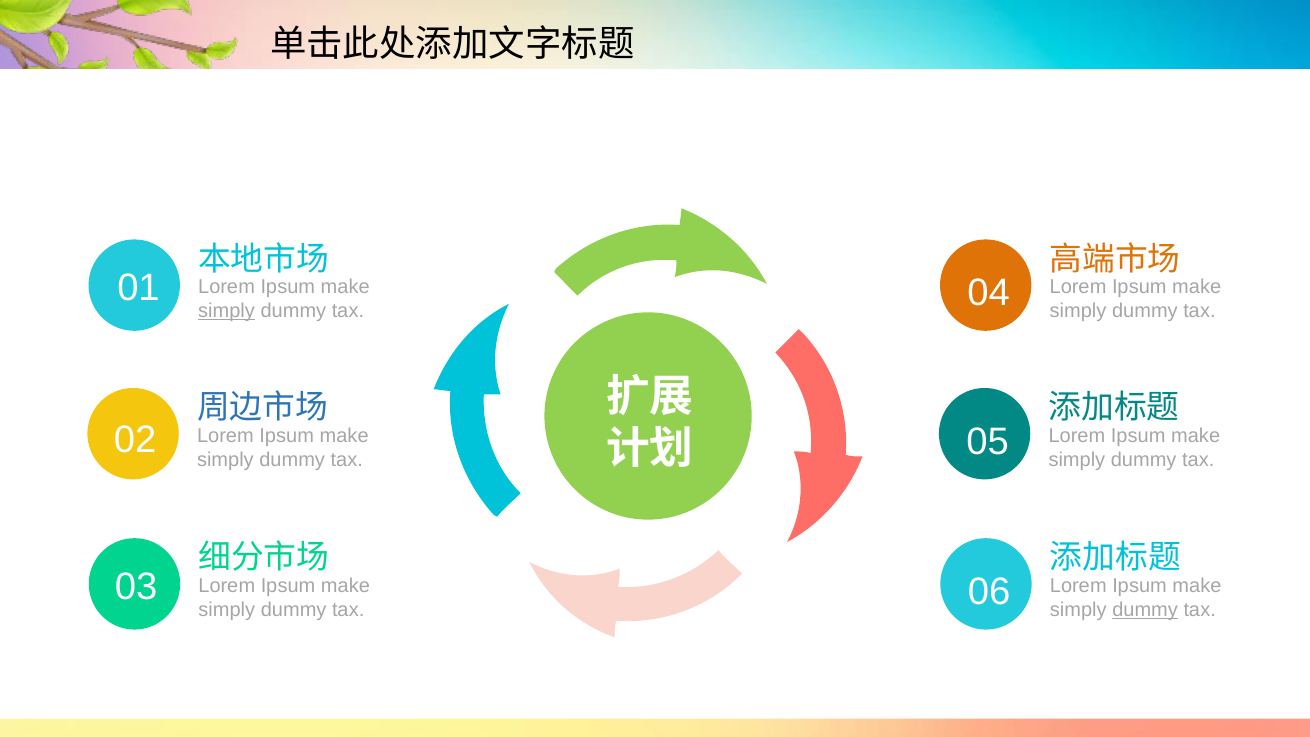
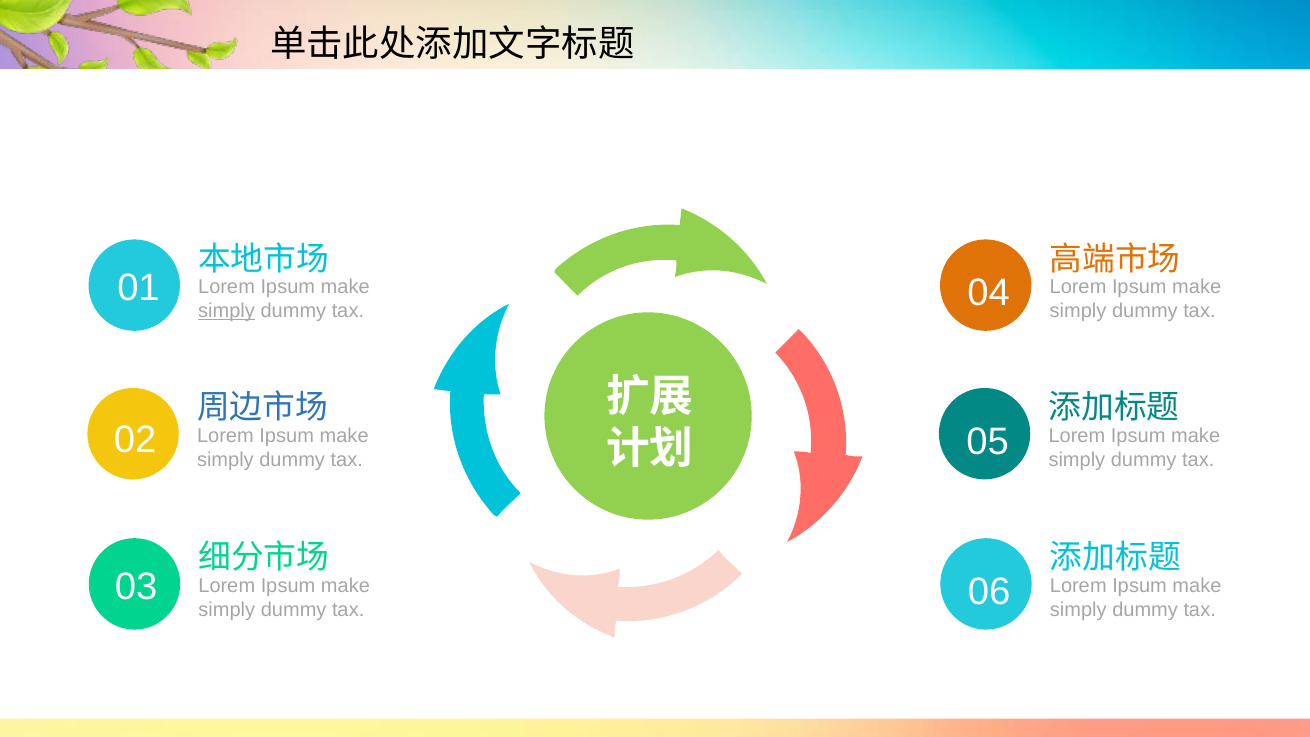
dummy at (1145, 610) underline: present -> none
